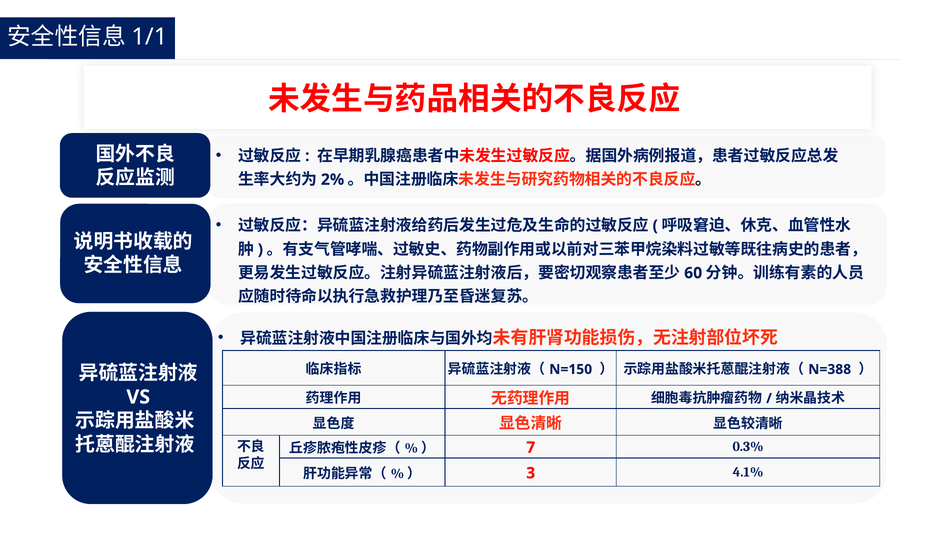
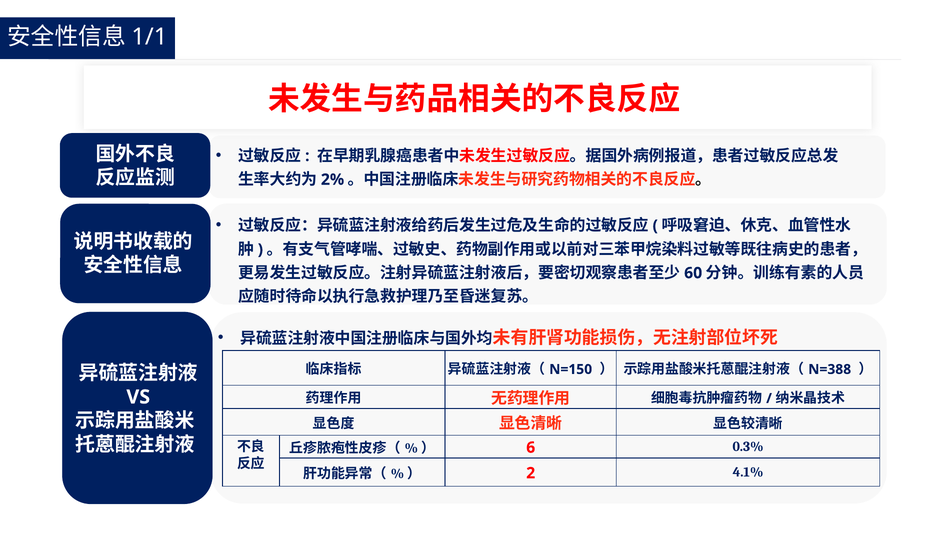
7: 7 -> 6
3: 3 -> 2
